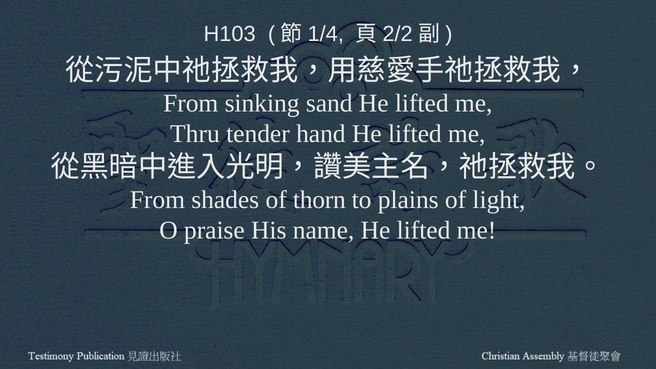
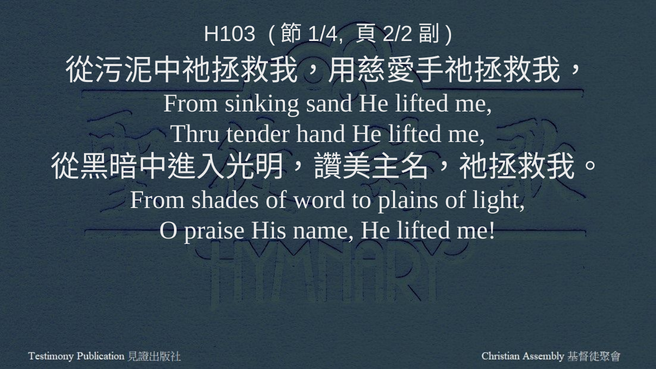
thorn: thorn -> word
